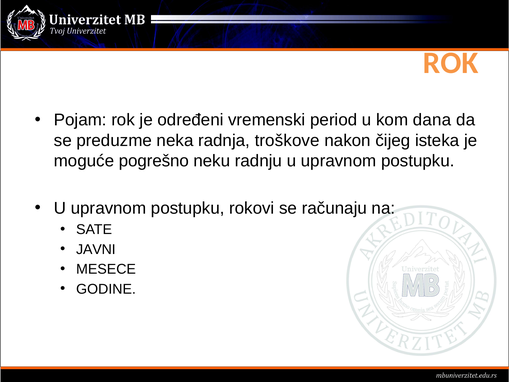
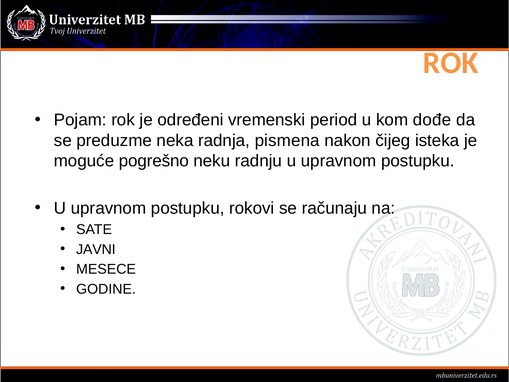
dana: dana -> dođe
troškove: troškove -> pismena
